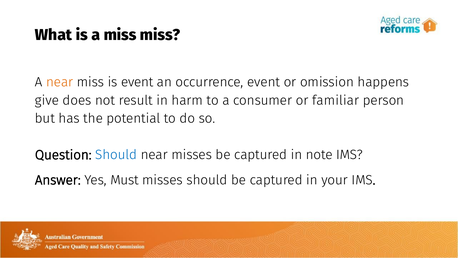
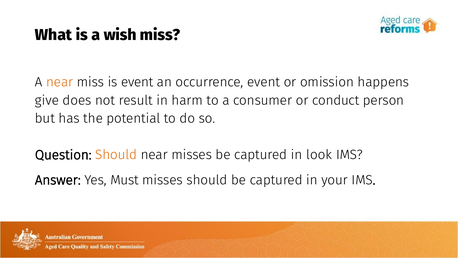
a miss: miss -> wish
familiar: familiar -> conduct
Should at (116, 155) colour: blue -> orange
note: note -> look
